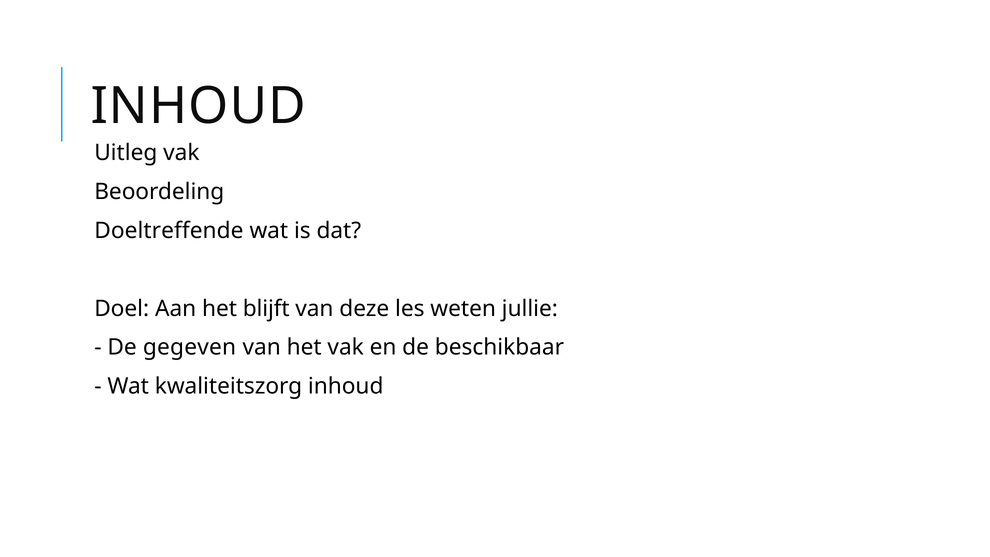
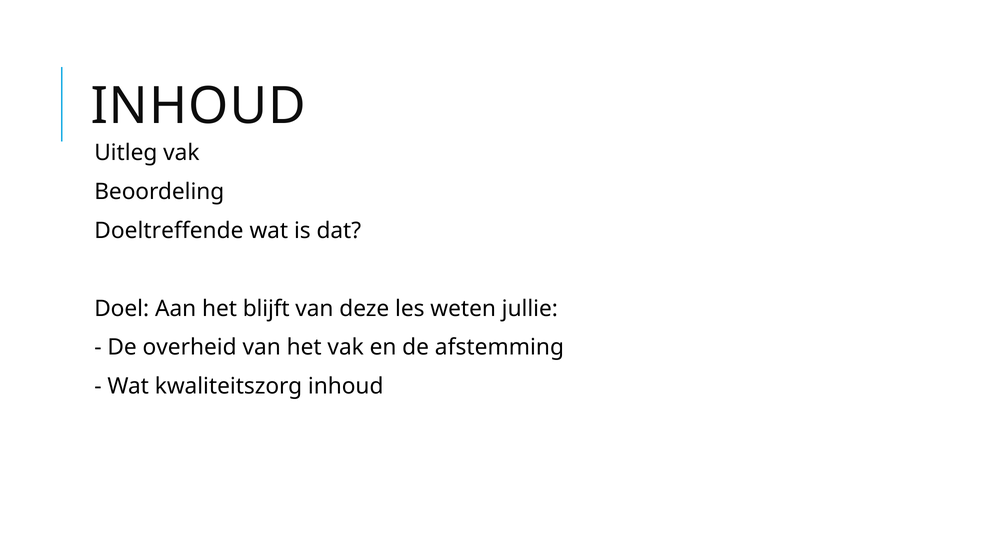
gegeven: gegeven -> overheid
beschikbaar: beschikbaar -> afstemming
